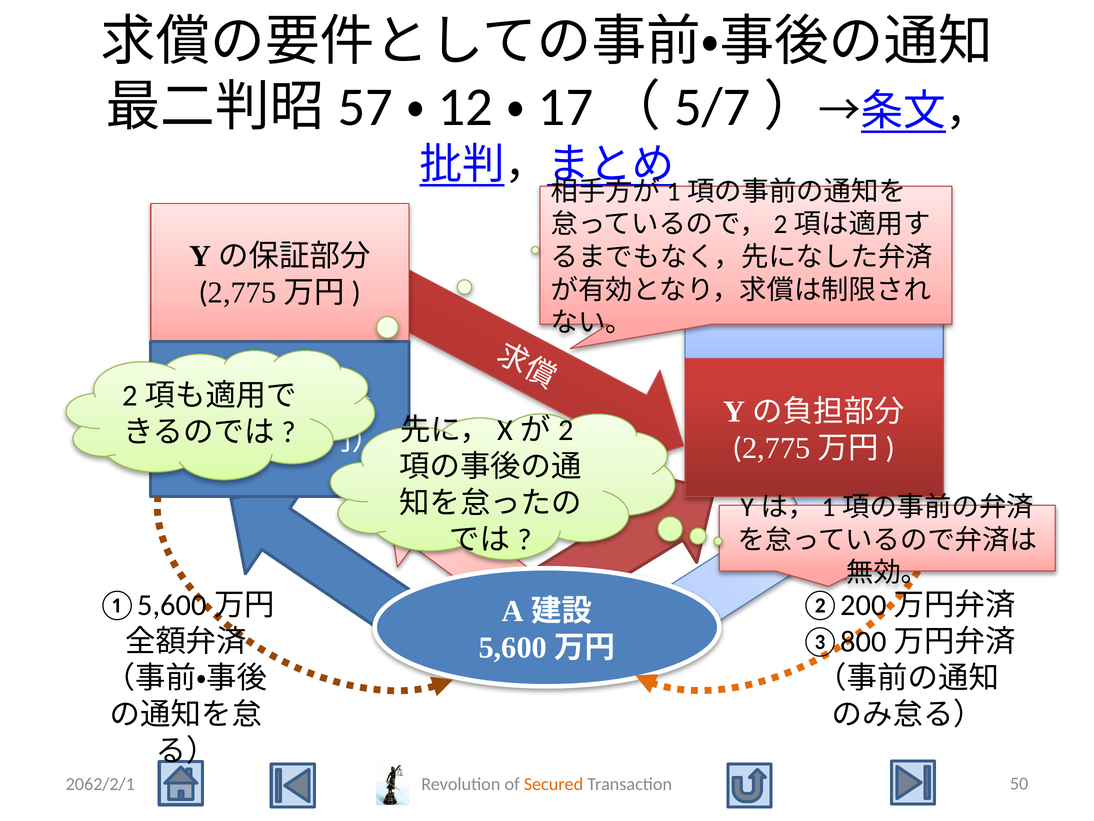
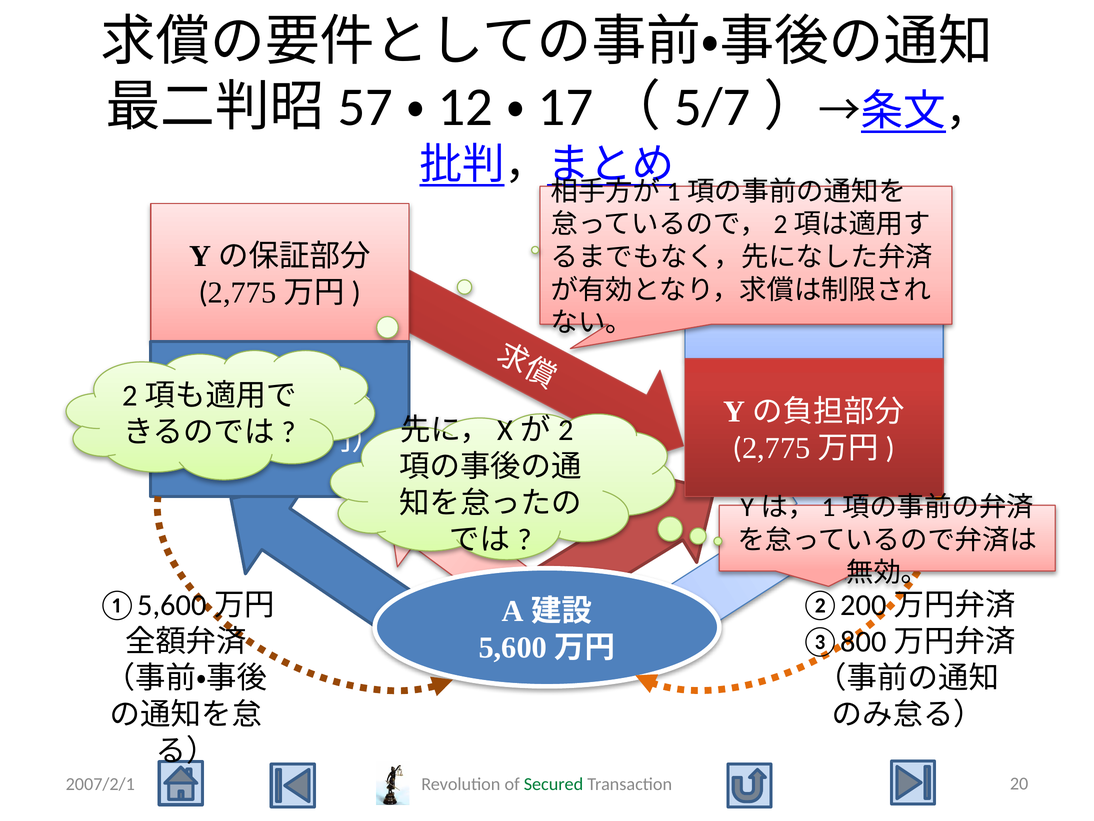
2062/2/1: 2062/2/1 -> 2007/2/1
Secured colour: orange -> green
50: 50 -> 20
